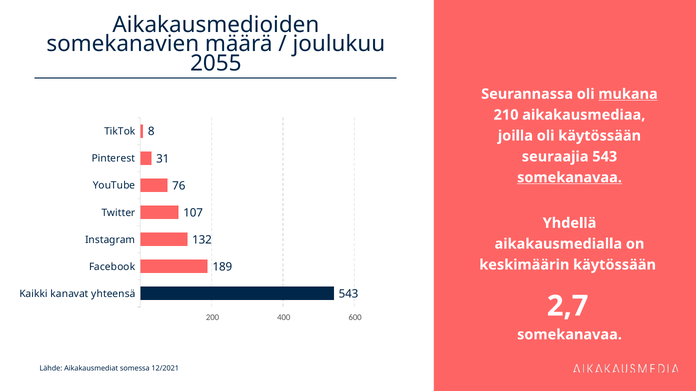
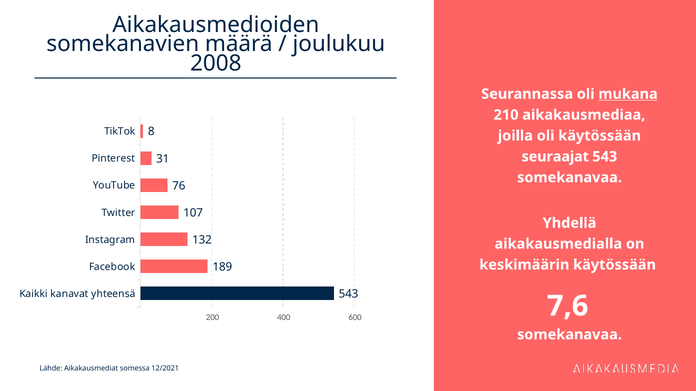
2055: 2055 -> 2008
seuraajia: seuraajia -> seuraajat
somekanavaa at (569, 178) underline: present -> none
2,7: 2,7 -> 7,6
